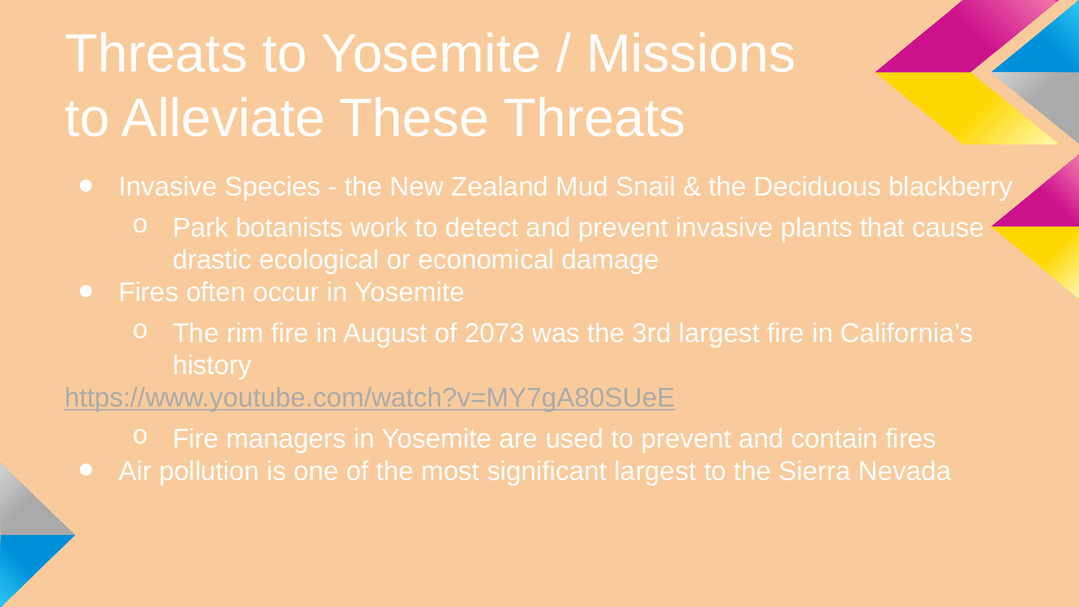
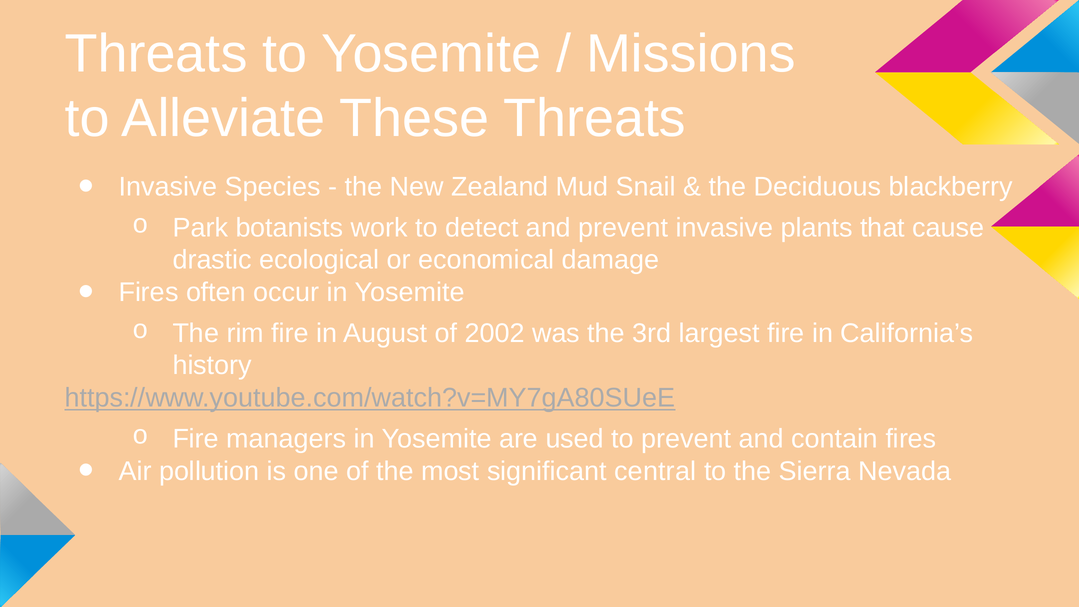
2073: 2073 -> 2002
significant largest: largest -> central
